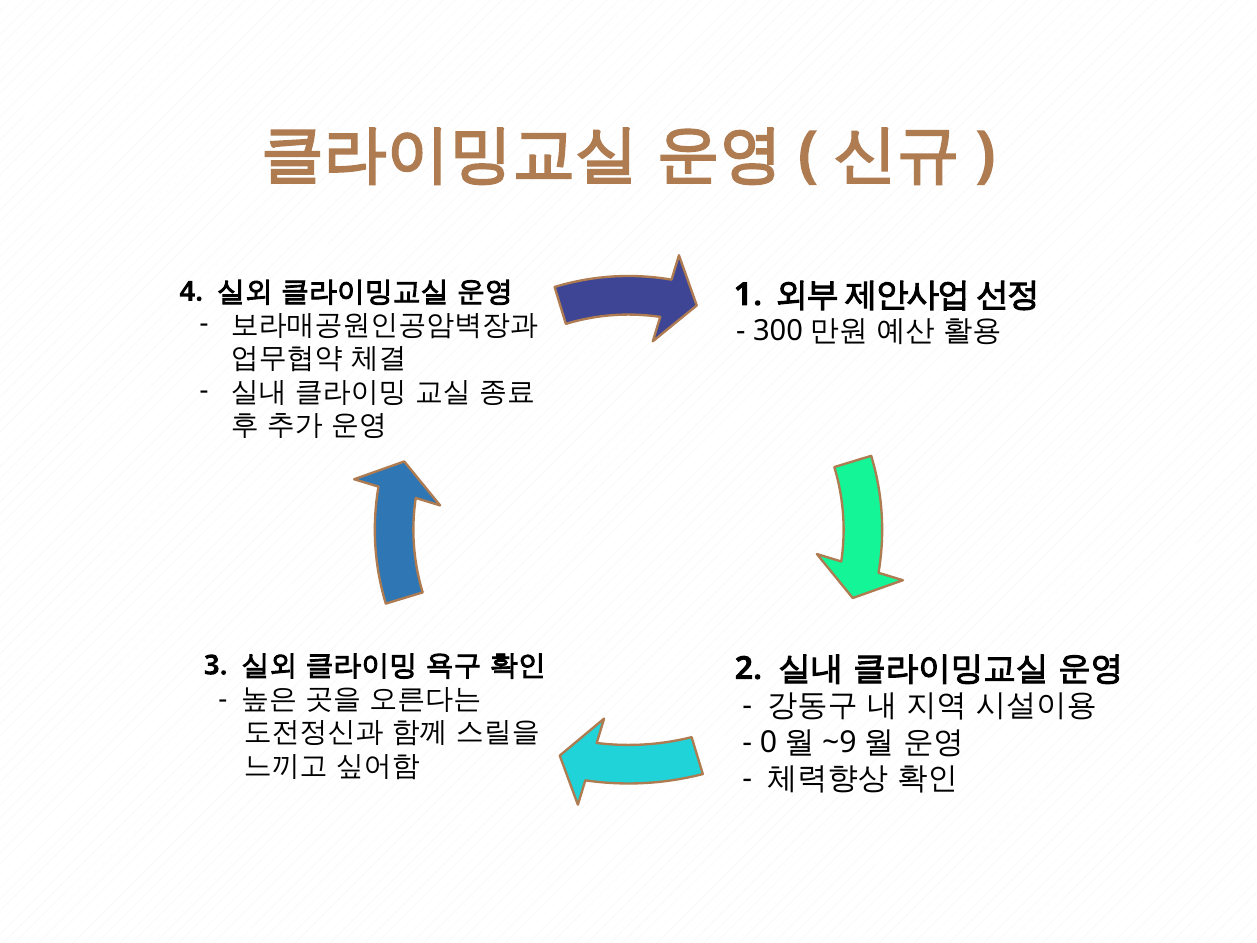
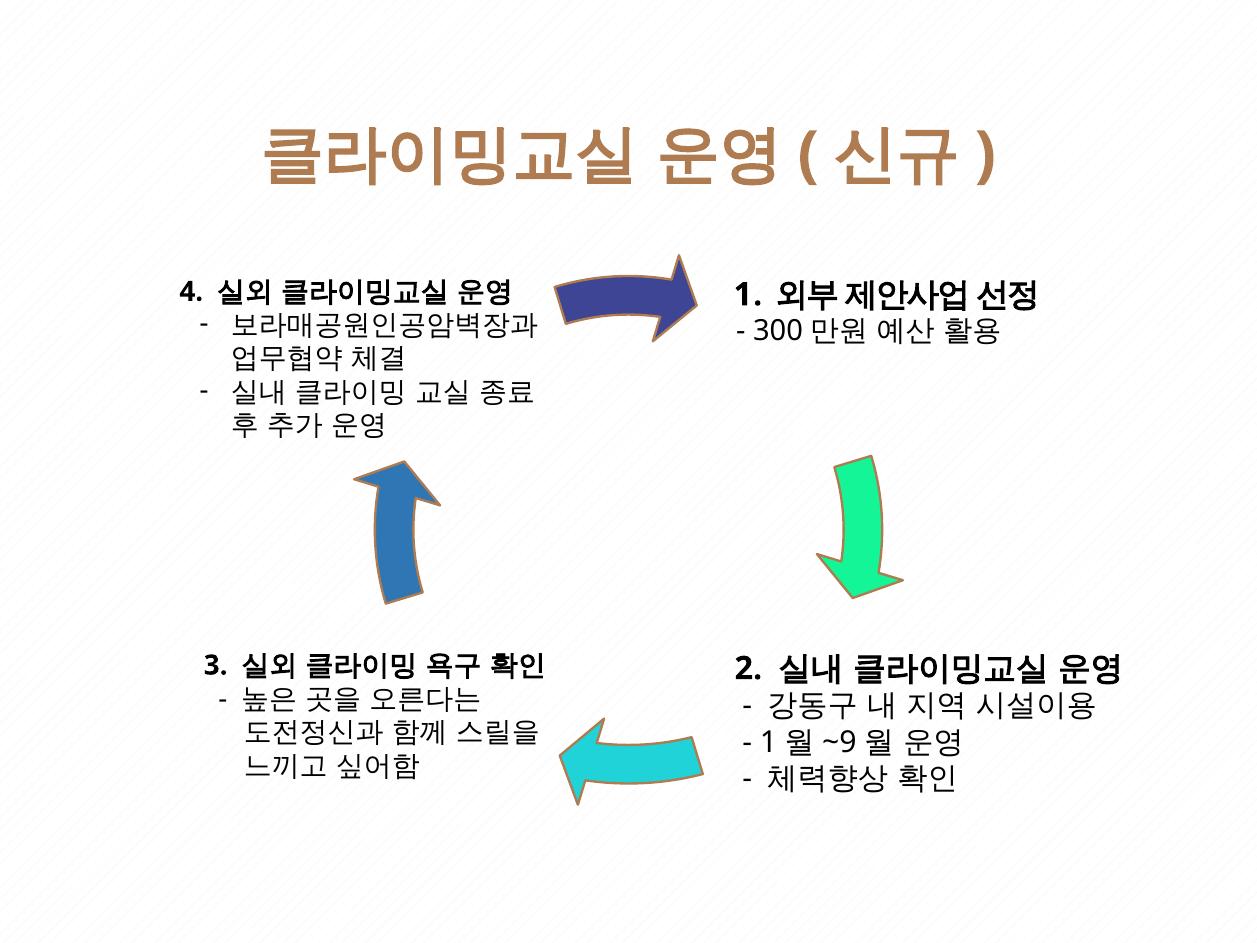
0 at (768, 742): 0 -> 1
